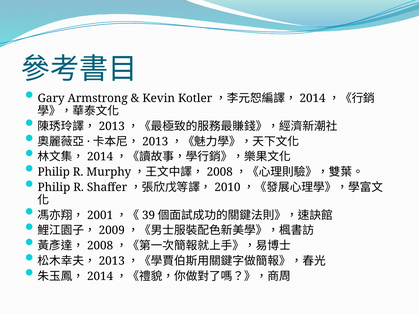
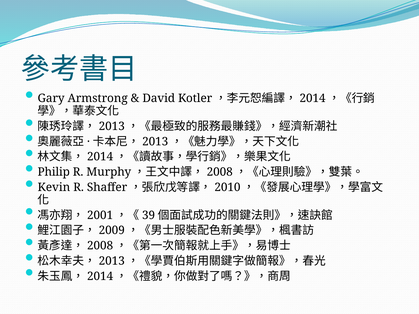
Kevin: Kevin -> David
Philip at (54, 187): Philip -> Kevin
